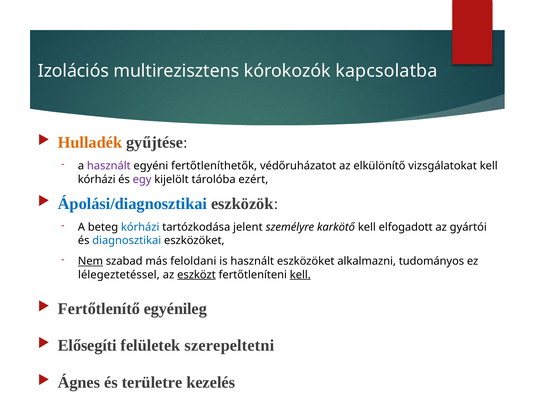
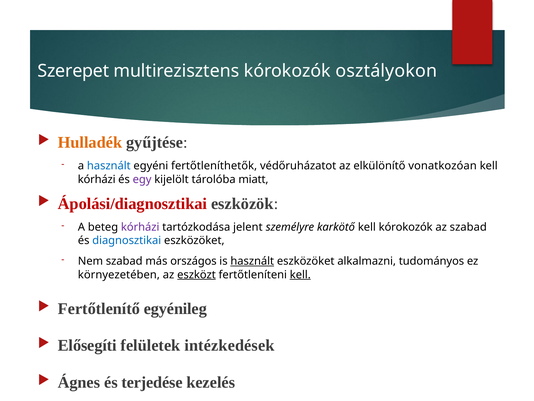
Izolációs: Izolációs -> Szerepet
kapcsolatba: kapcsolatba -> osztályokon
használt at (109, 166) colour: purple -> blue
vizsgálatokat: vizsgálatokat -> vonatkozóan
ezért: ezért -> miatt
Ápolási/diagnosztikai colour: blue -> red
kórházi at (140, 227) colour: blue -> purple
kell elfogadott: elfogadott -> kórokozók
az gyártói: gyártói -> szabad
Nem underline: present -> none
feloldani: feloldani -> országos
használt at (252, 261) underline: none -> present
lélegeztetéssel: lélegeztetéssel -> környezetében
szerepeltetni: szerepeltetni -> intézkedések
területre: területre -> terjedése
